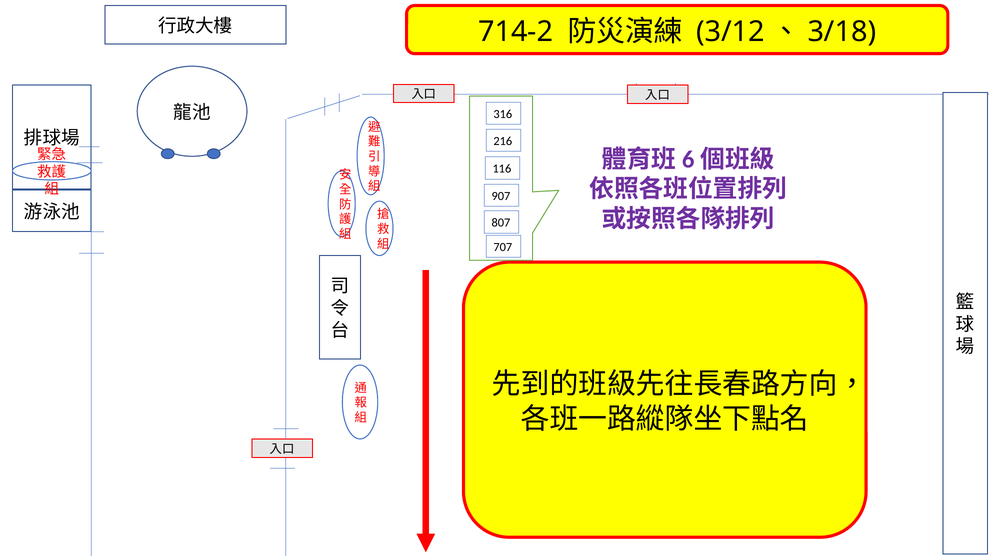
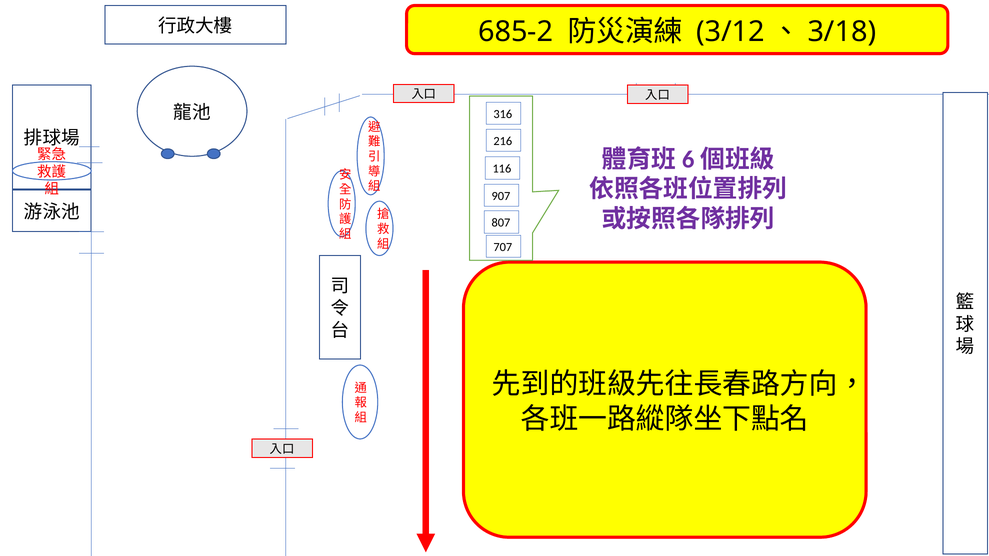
714-2: 714-2 -> 685-2
